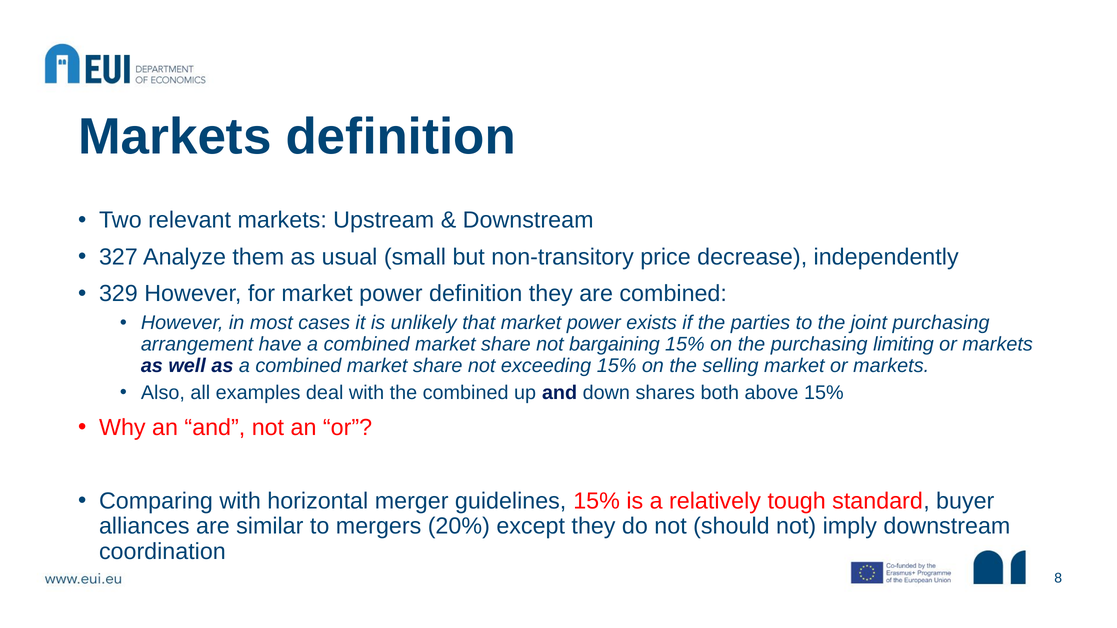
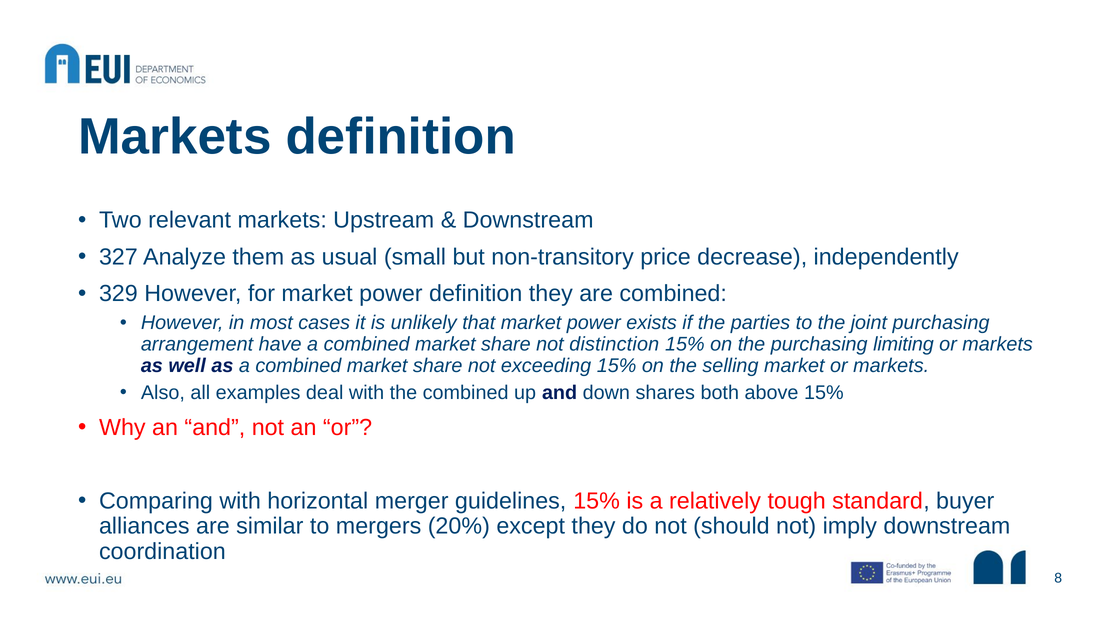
bargaining: bargaining -> distinction
